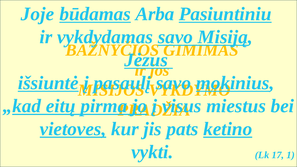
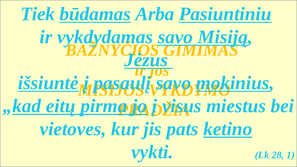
Joje: Joje -> Tiek
vietoves underline: present -> none
17: 17 -> 28
